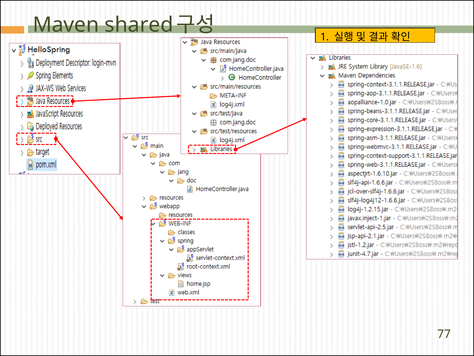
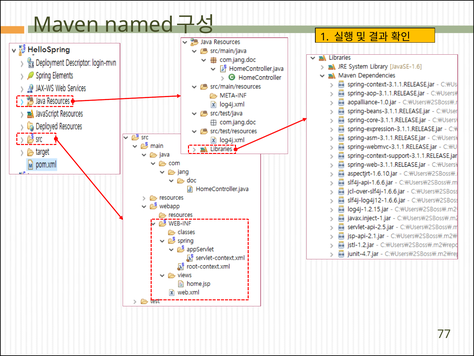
shared: shared -> named
